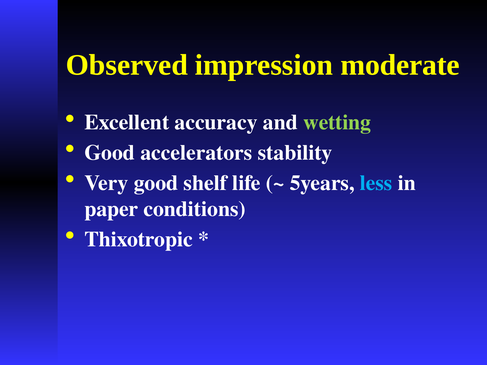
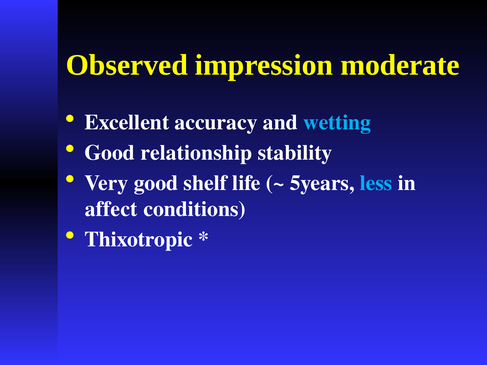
wetting colour: light green -> light blue
accelerators: accelerators -> relationship
paper: paper -> affect
